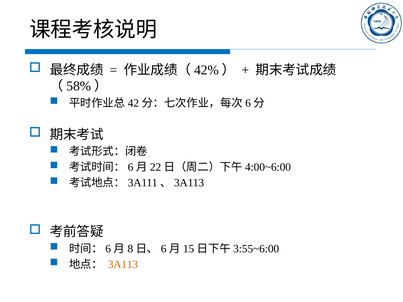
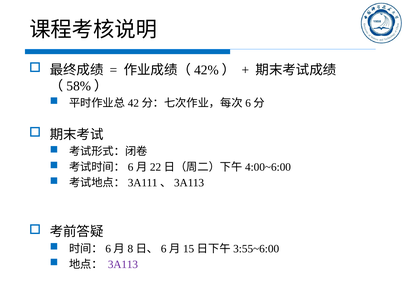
3A113 colour: orange -> purple
